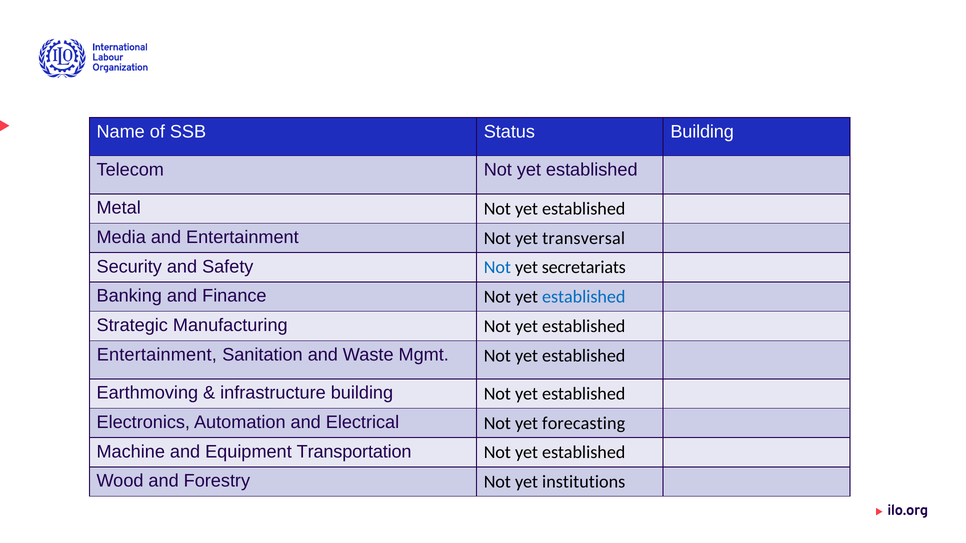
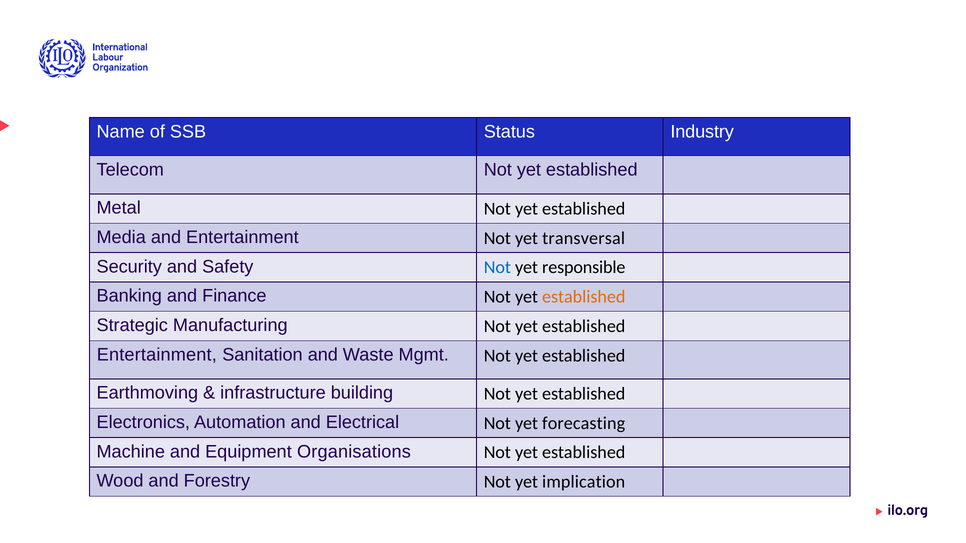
Status Building: Building -> Industry
secretariats: secretariats -> responsible
established at (584, 297) colour: blue -> orange
Transportation: Transportation -> Organisations
institutions: institutions -> implication
